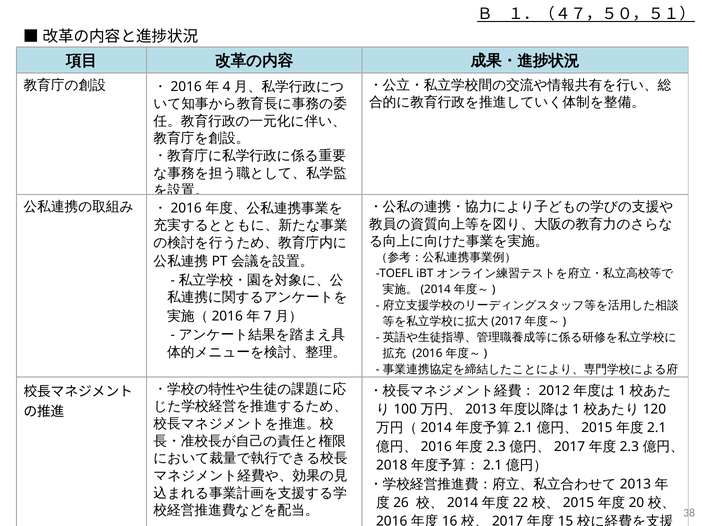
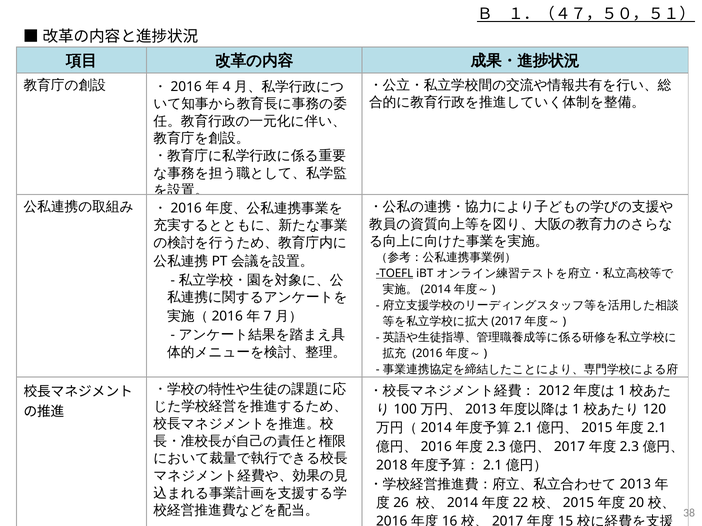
TOEFL underline: none -> present
